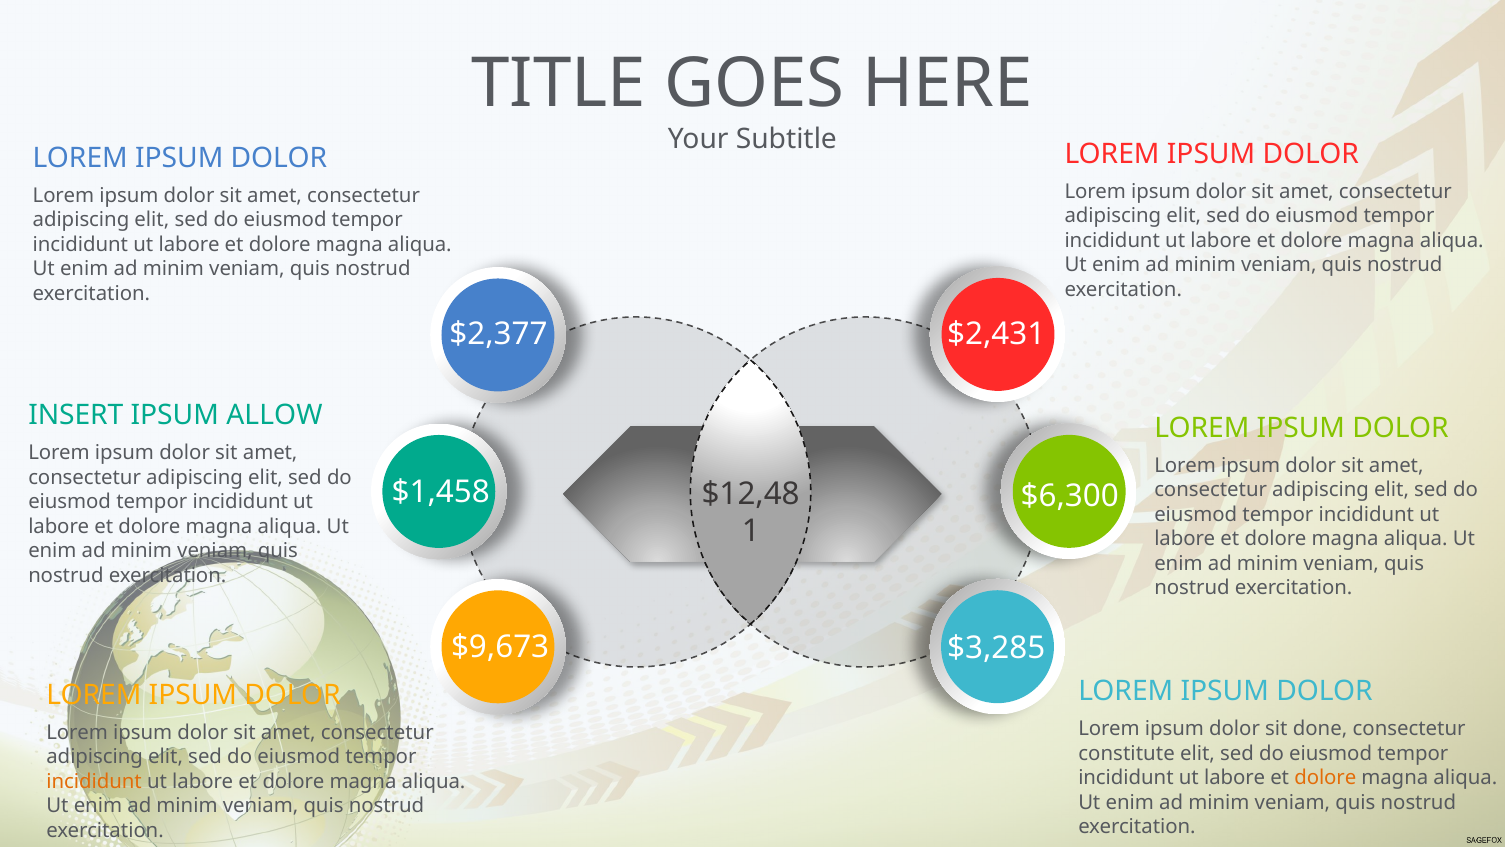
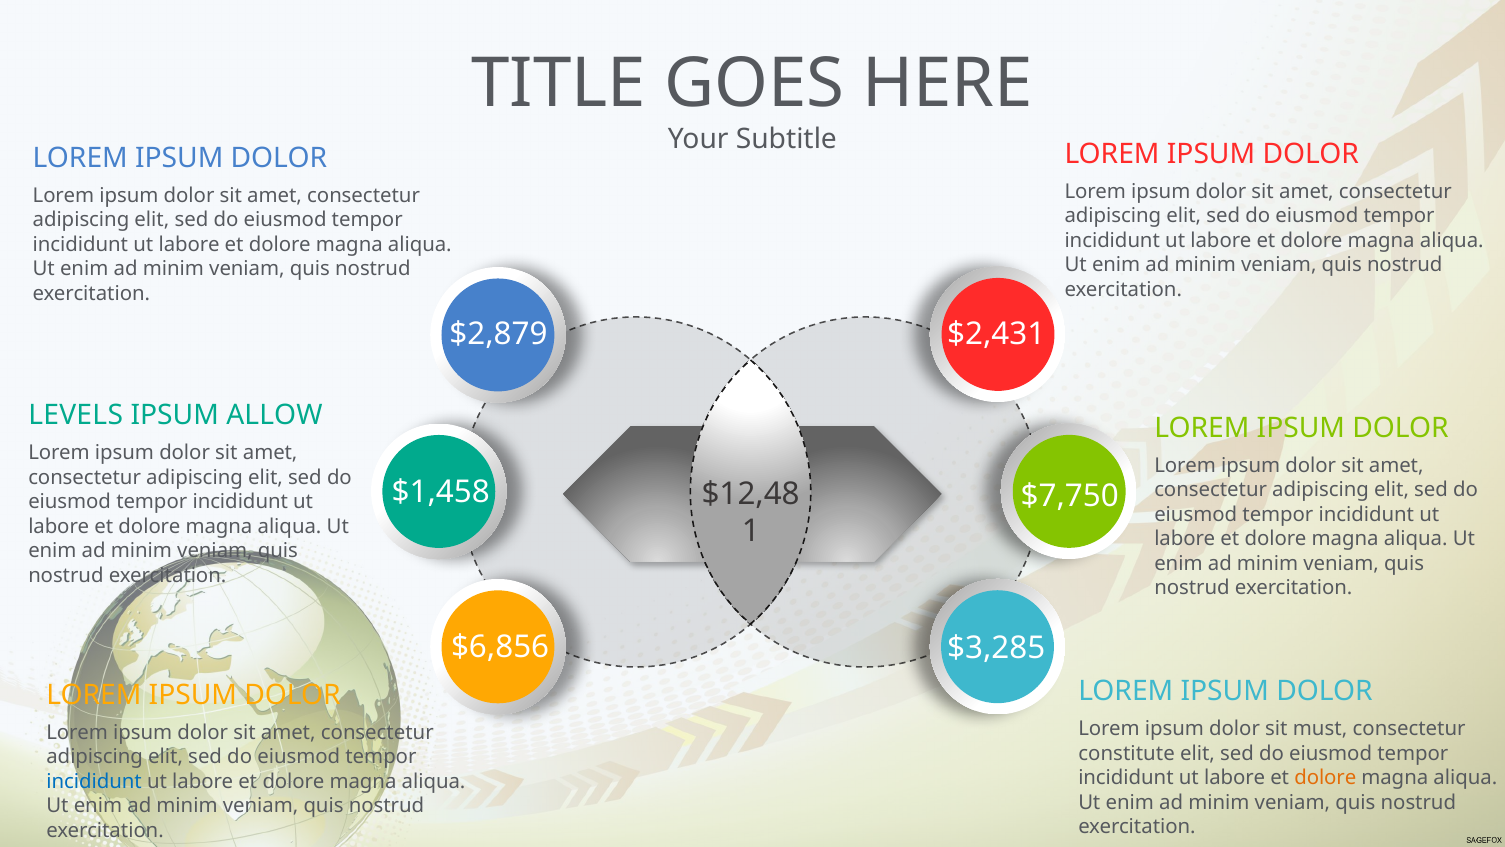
$2,377: $2,377 -> $2,879
INSERT: INSERT -> LEVELS
$6,300: $6,300 -> $7,750
$9,673: $9,673 -> $6,856
done: done -> must
incididunt at (94, 781) colour: orange -> blue
